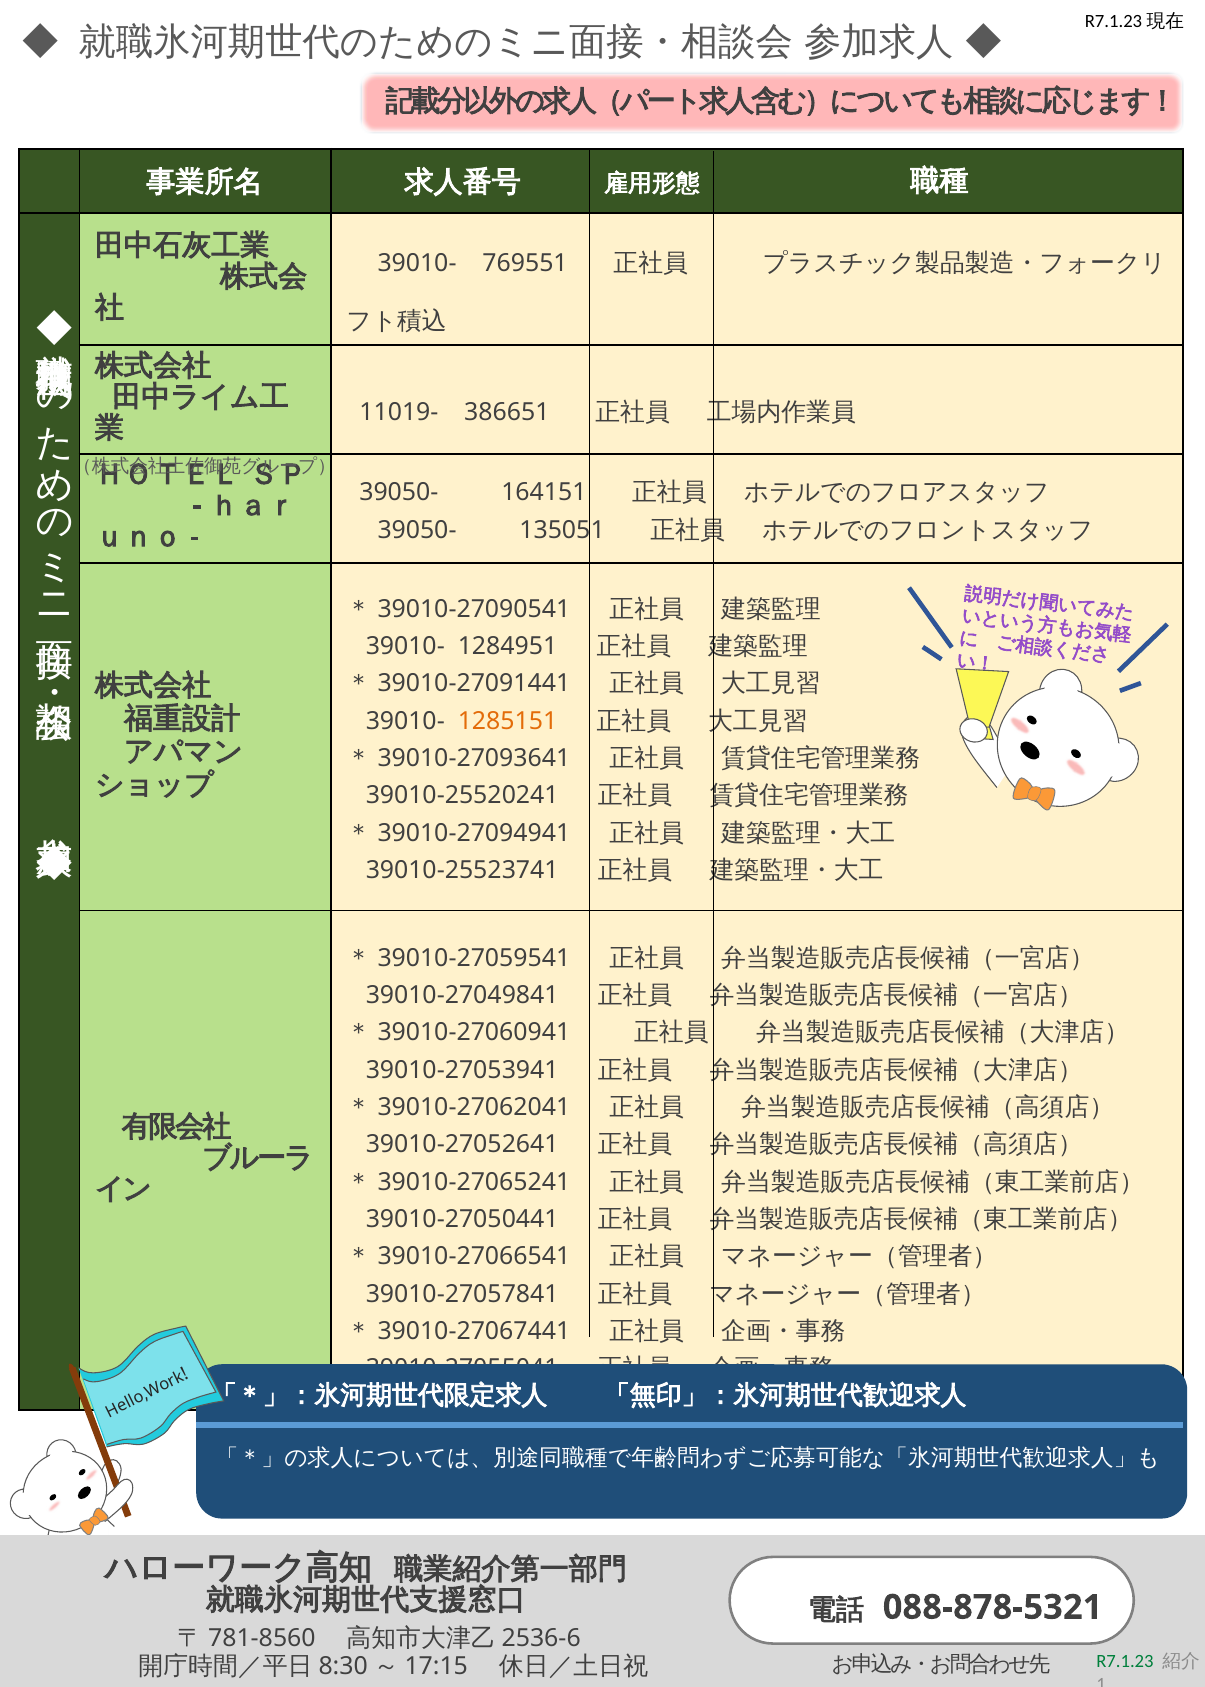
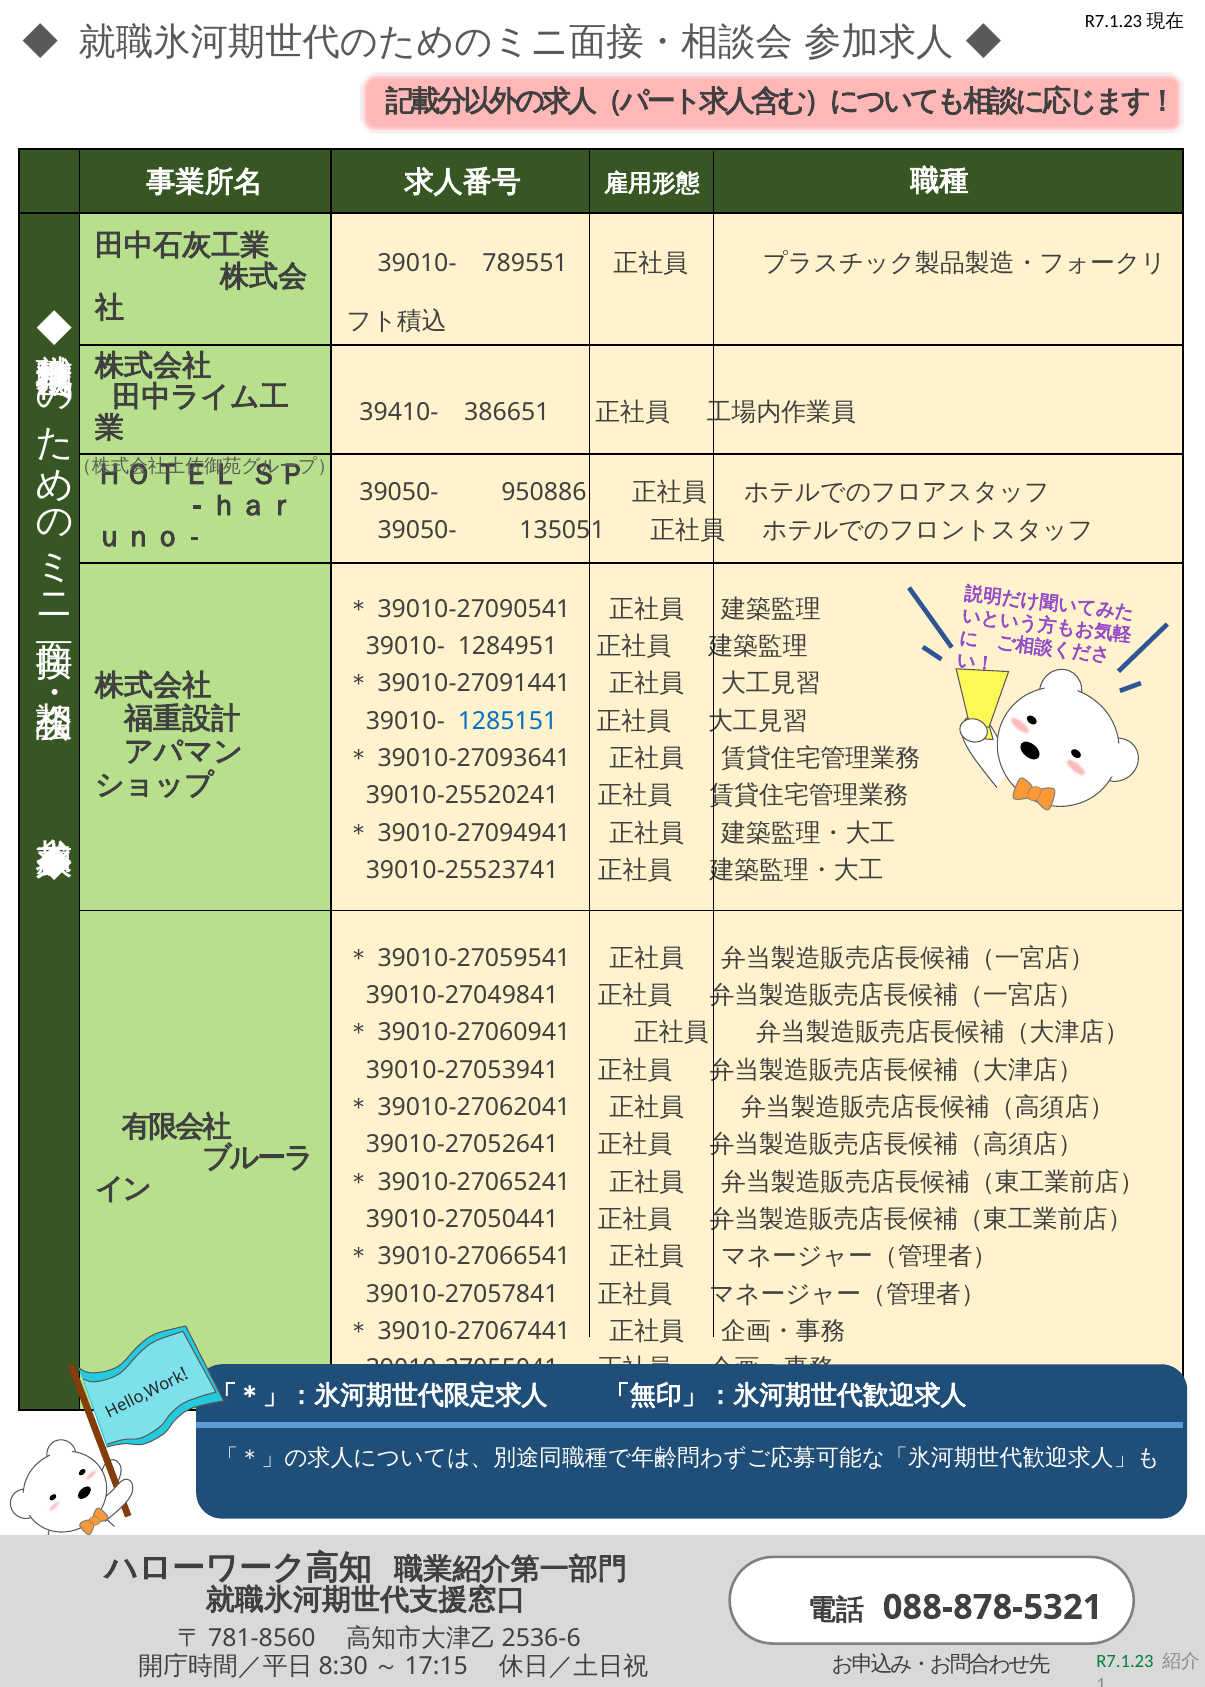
769551: 769551 -> 789551
11019-: 11019- -> 39410-
164151: 164151 -> 950886
1285151 colour: orange -> blue
